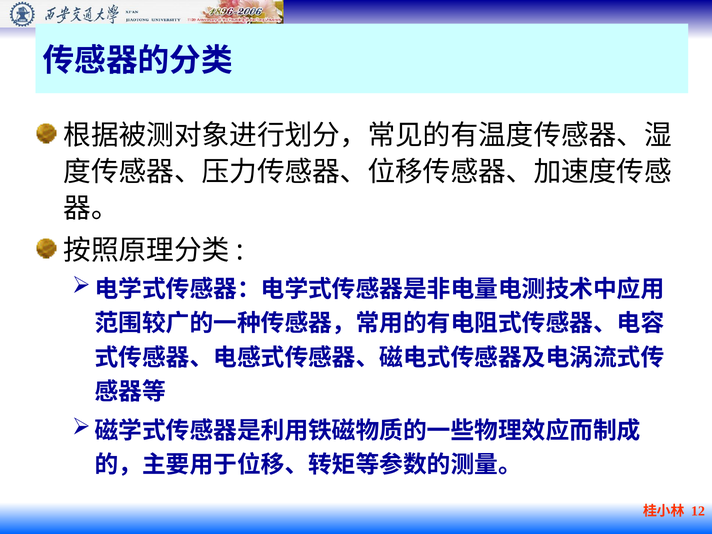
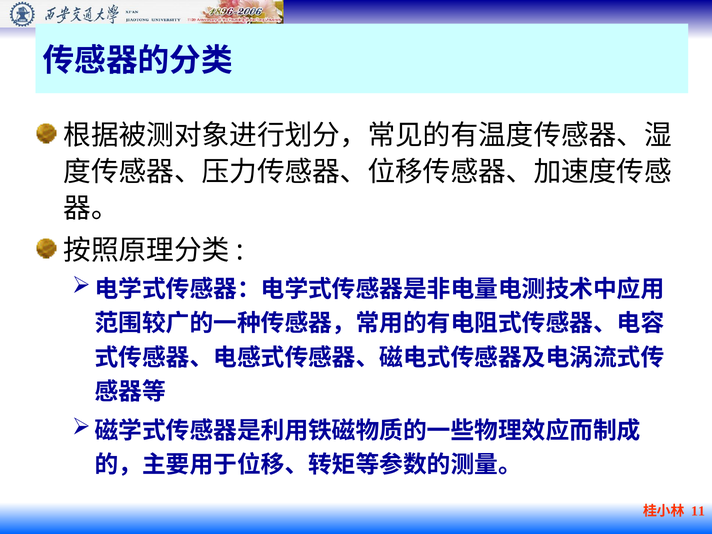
12: 12 -> 11
